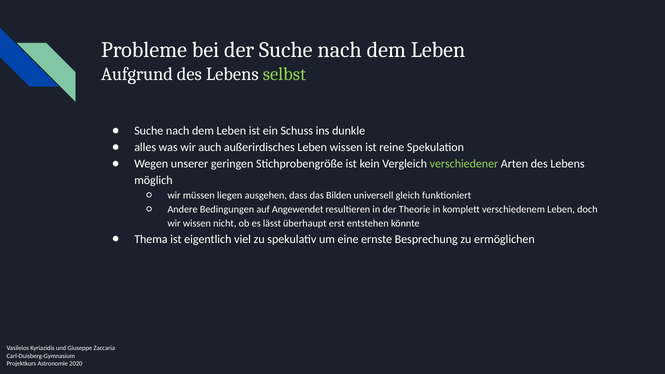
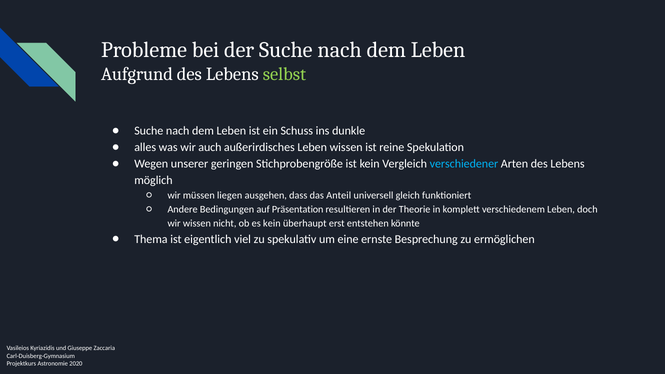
verschiedener colour: light green -> light blue
Bilden: Bilden -> Anteil
Angewendet: Angewendet -> Präsentation
es lässt: lässt -> kein
